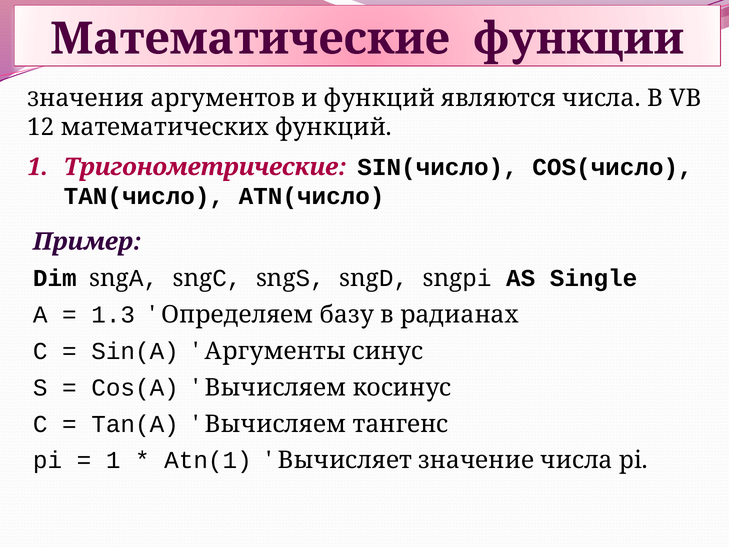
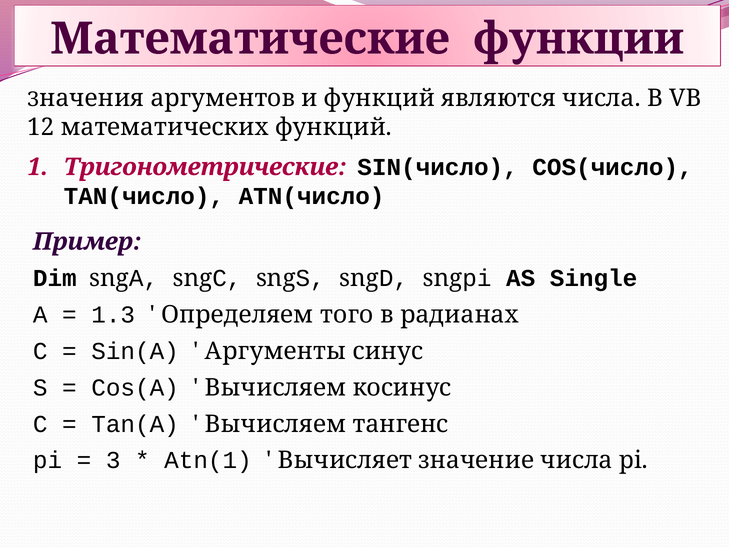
базу: базу -> того
1 at (113, 460): 1 -> 3
